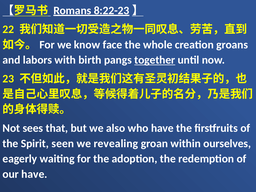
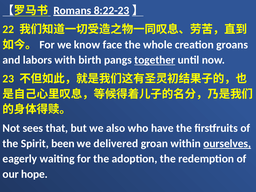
seen: seen -> been
revealing: revealing -> delivered
ourselves underline: none -> present
our have: have -> hope
